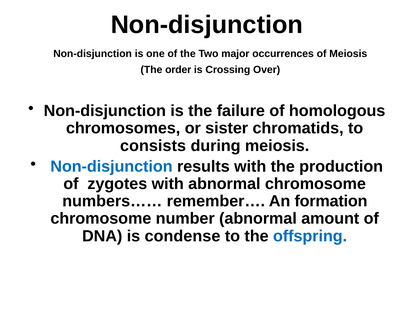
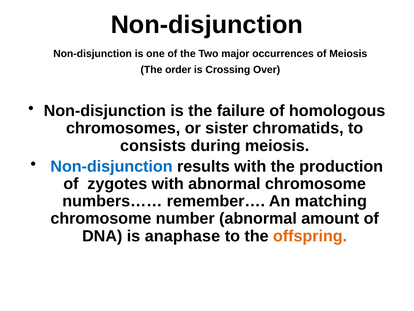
formation: formation -> matching
condense: condense -> anaphase
offspring colour: blue -> orange
